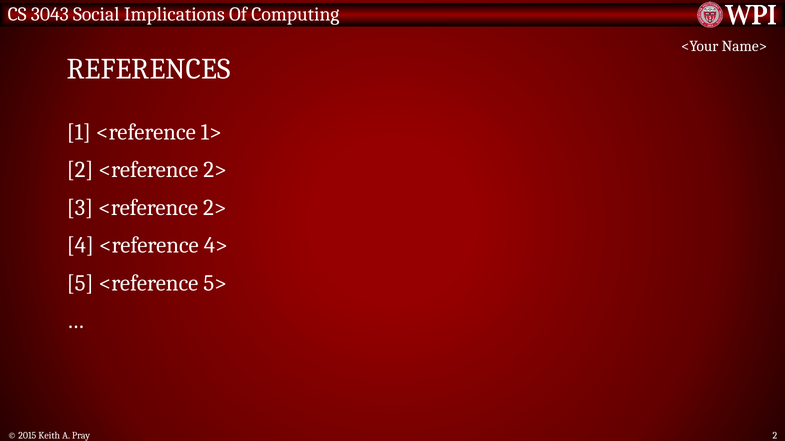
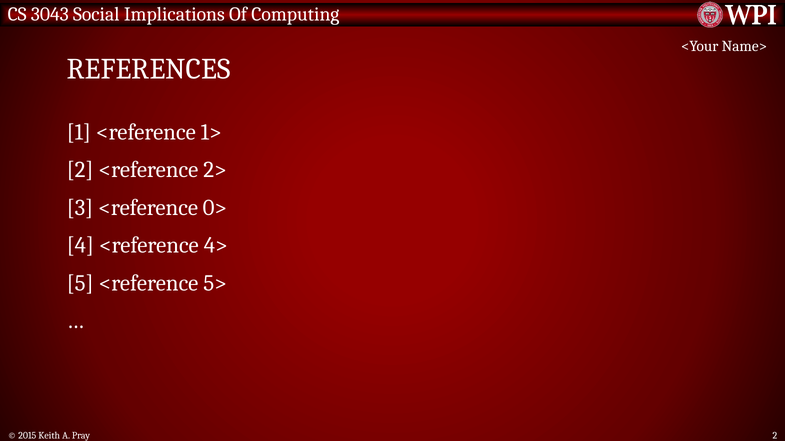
3 <reference 2>: 2> -> 0>
